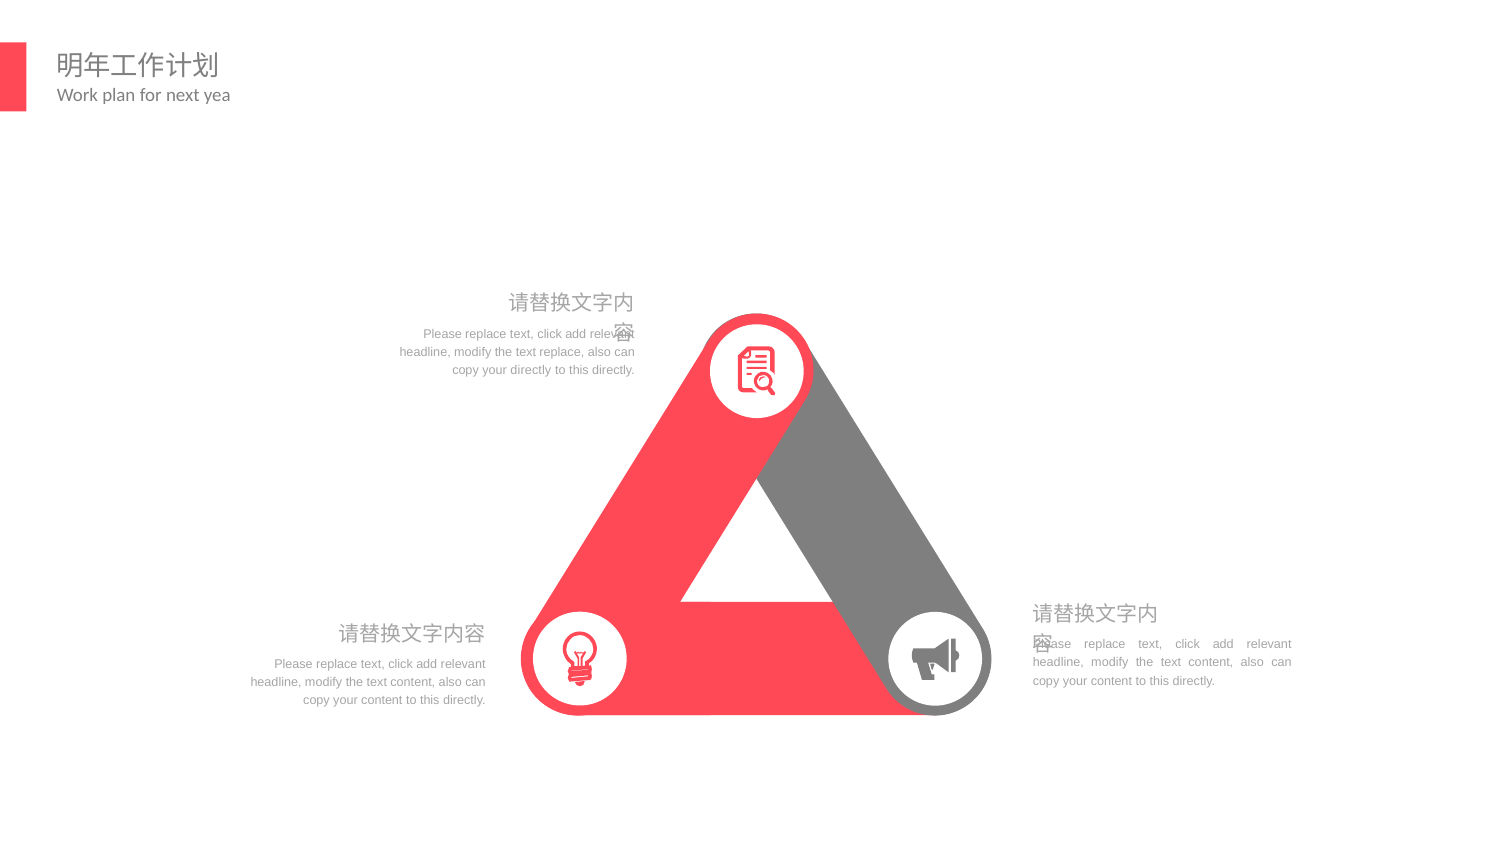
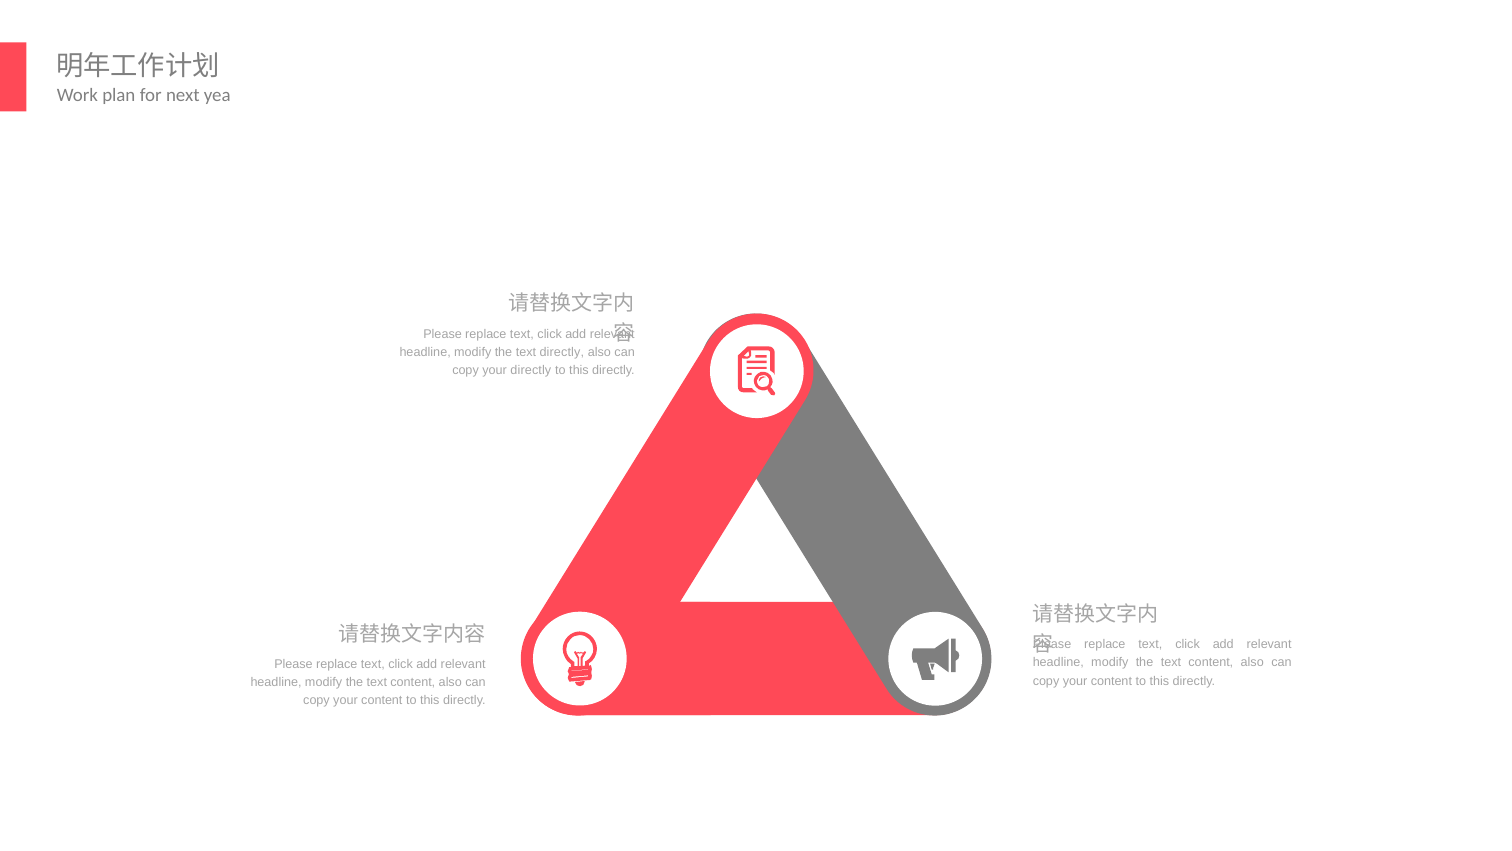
text replace: replace -> directly
